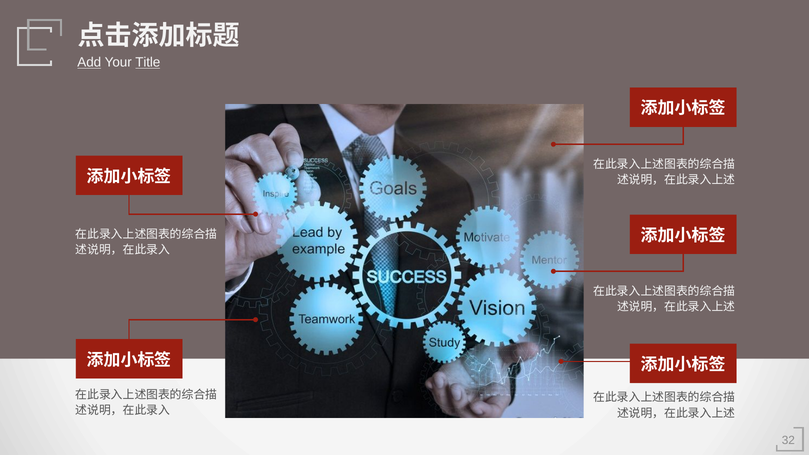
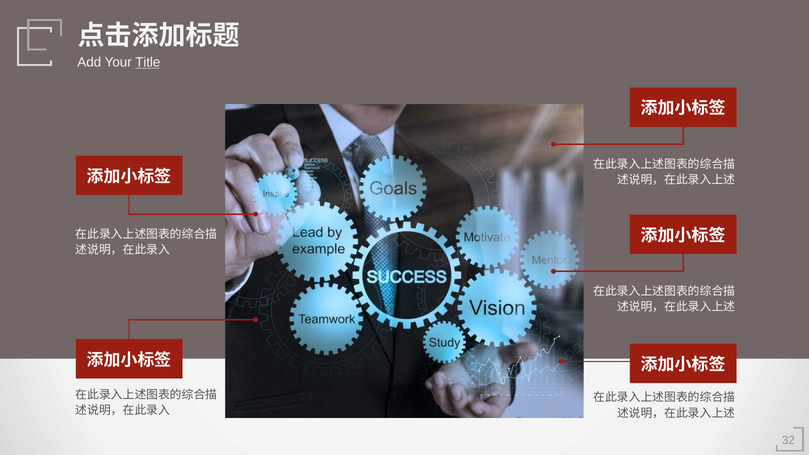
Add underline: present -> none
